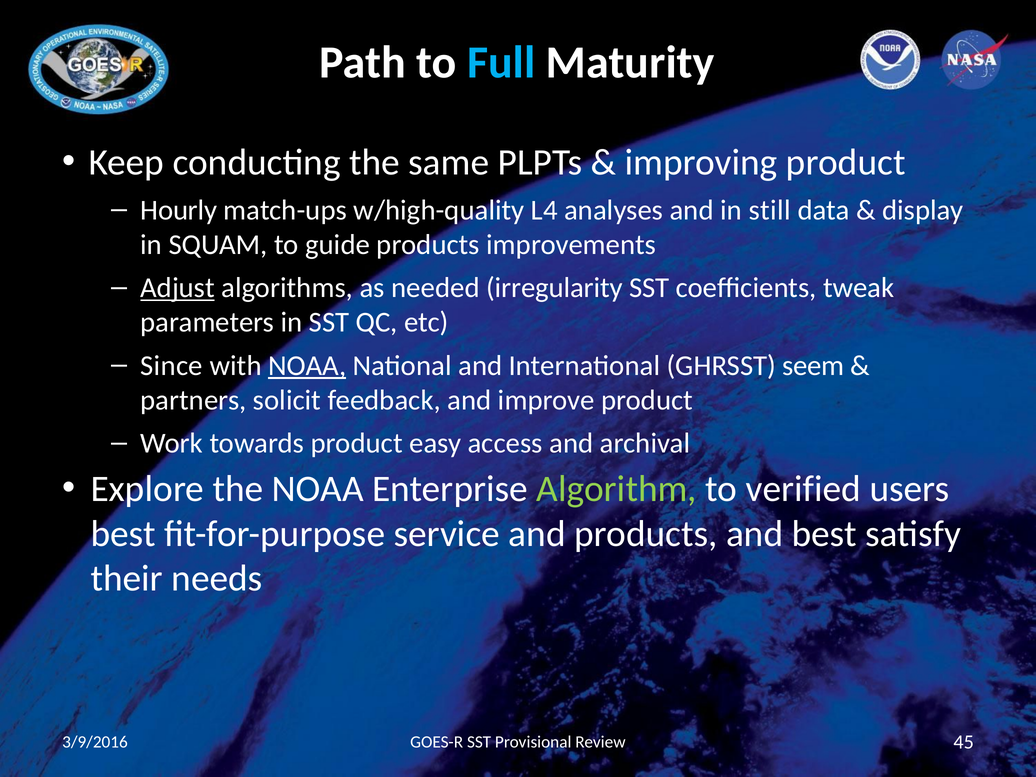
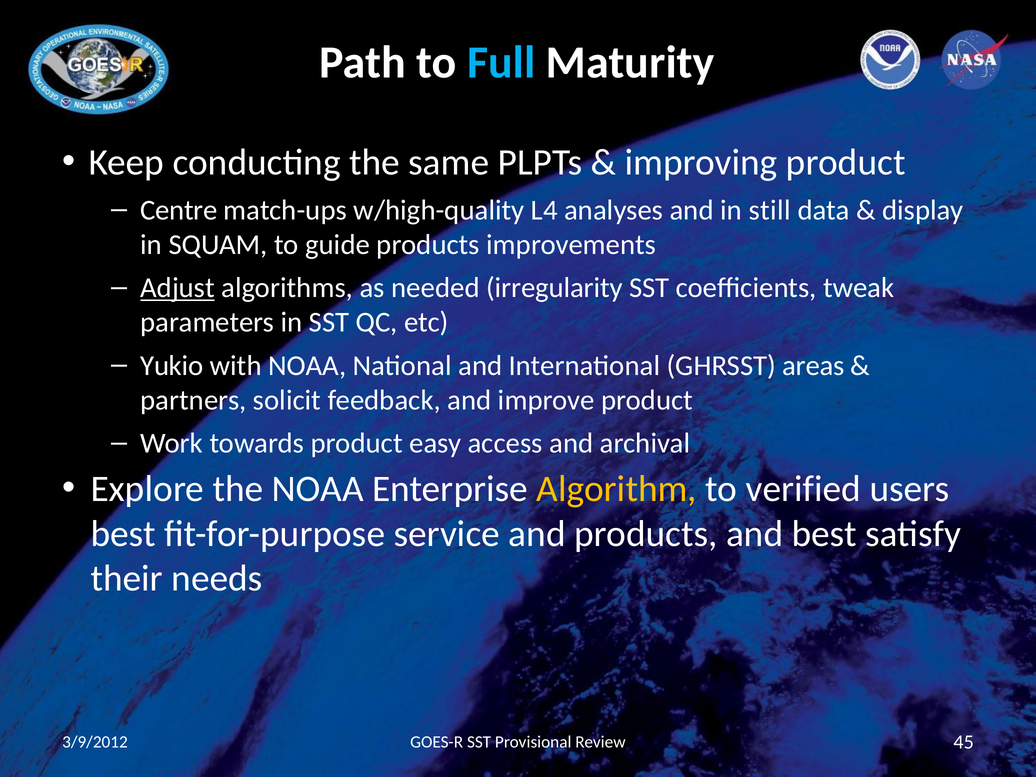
Hourly: Hourly -> Centre
Since: Since -> Yukio
NOAA at (307, 366) underline: present -> none
seem: seem -> areas
Algorithm colour: light green -> yellow
3/9/2016: 3/9/2016 -> 3/9/2012
